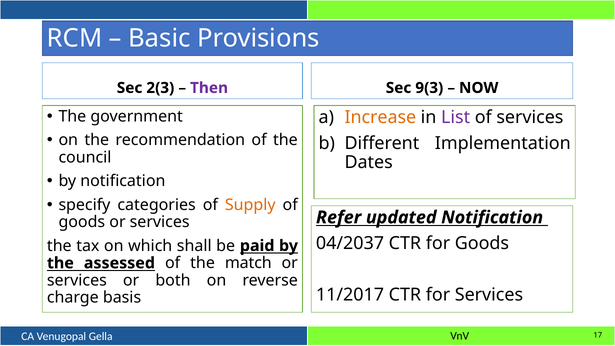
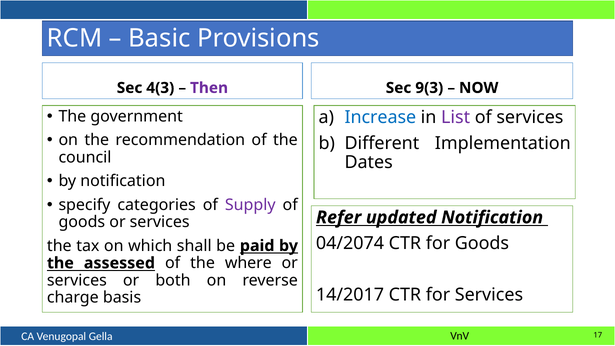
2(3: 2(3 -> 4(3
Increase colour: orange -> blue
Supply colour: orange -> purple
04/2037: 04/2037 -> 04/2074
match: match -> where
11/2017: 11/2017 -> 14/2017
